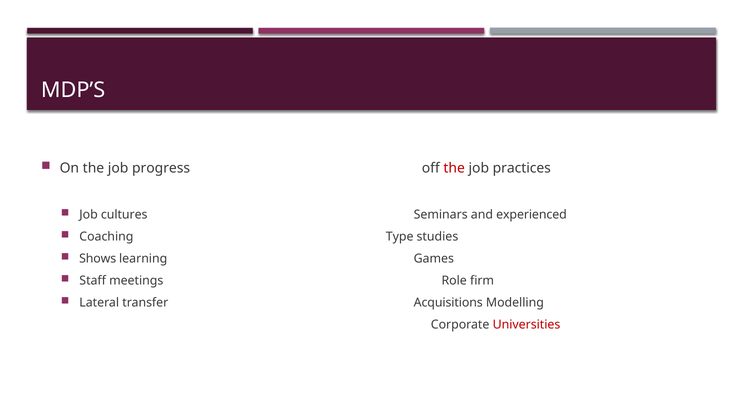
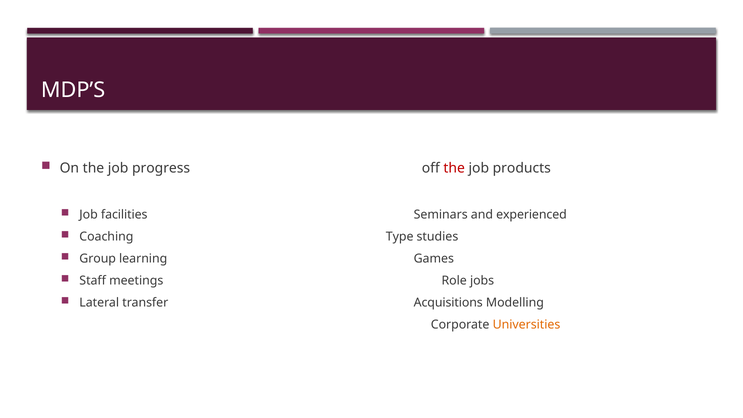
practices: practices -> products
cultures: cultures -> facilities
Shows: Shows -> Group
firm: firm -> jobs
Universities colour: red -> orange
